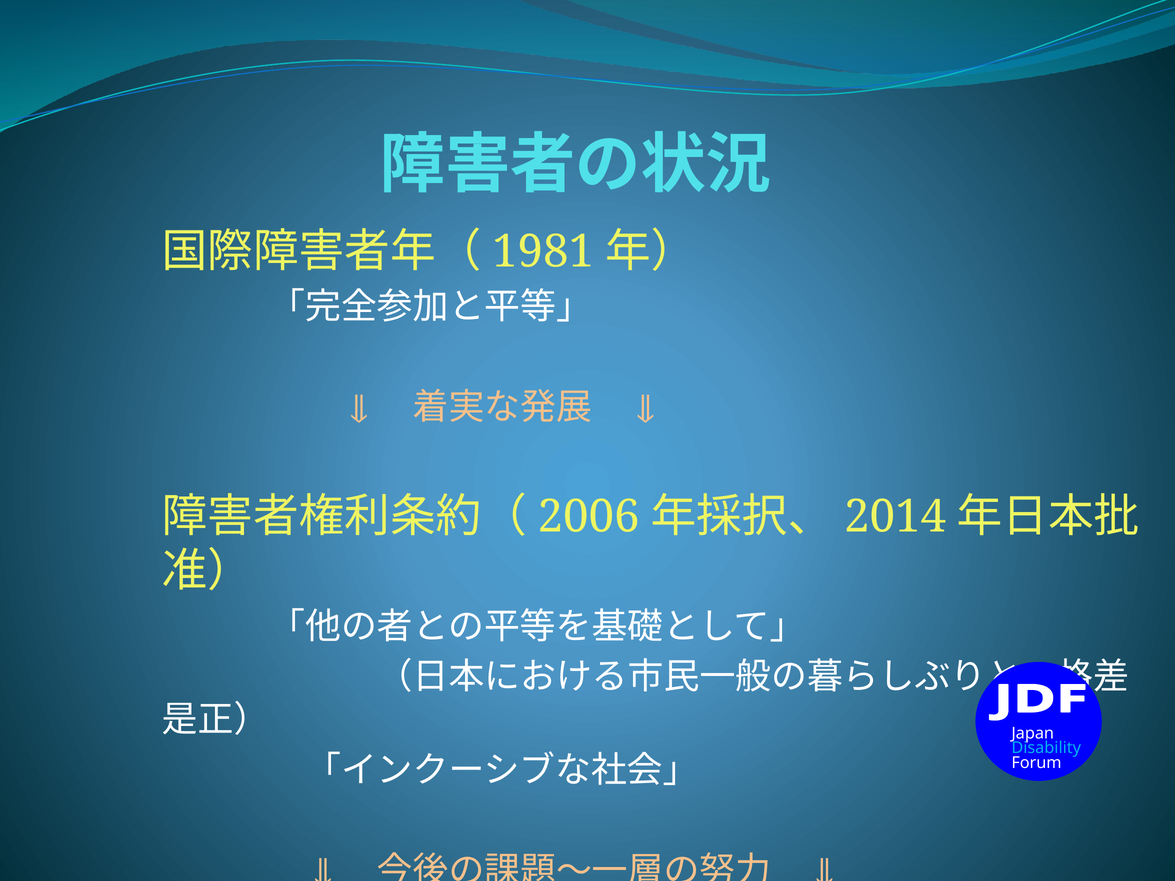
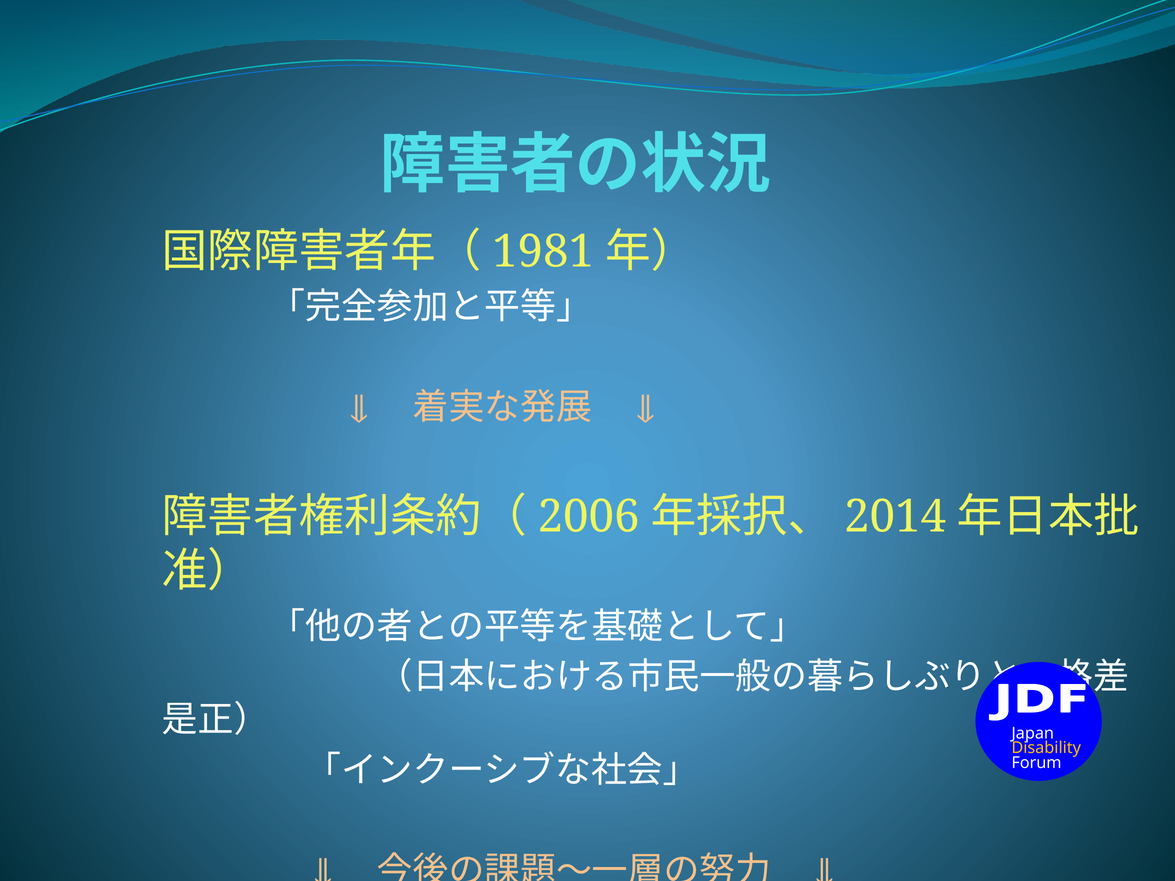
Disability colour: light blue -> yellow
